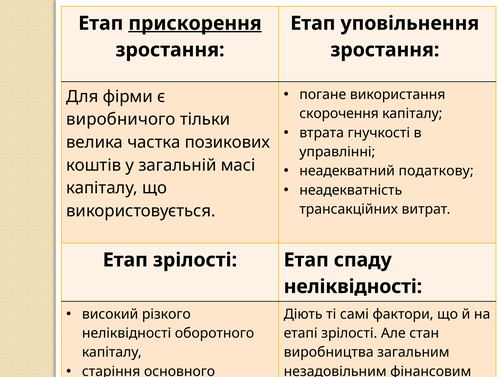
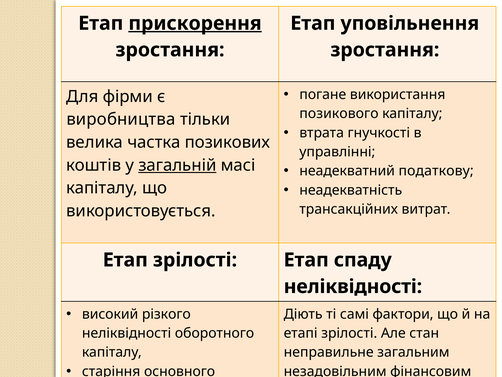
скорочення: скорочення -> позикового
виробничого: виробничого -> виробництва
загальній underline: none -> present
виробництва: виробництва -> неправильне
